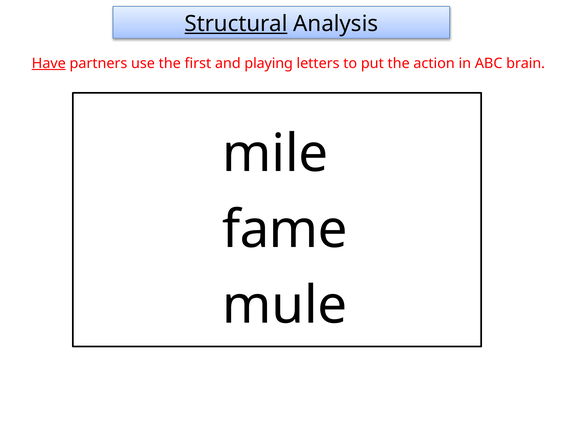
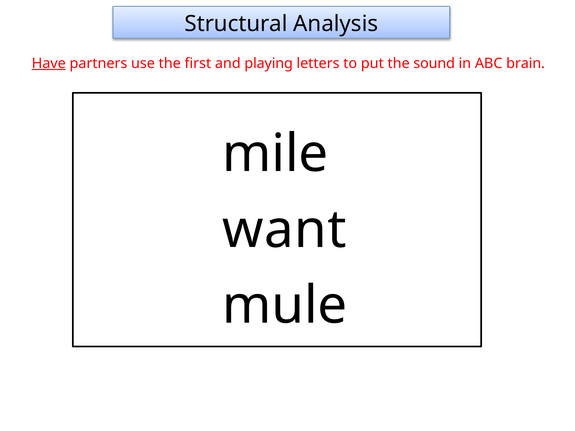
Structural underline: present -> none
action: action -> sound
fame: fame -> want
